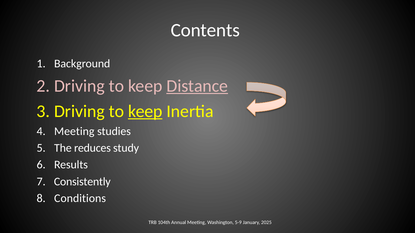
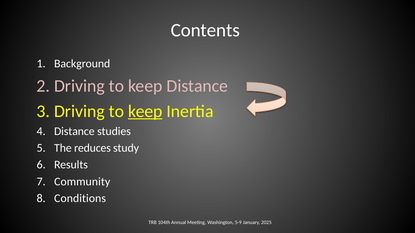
Distance at (197, 86) underline: present -> none
Meeting at (74, 131): Meeting -> Distance
Consistently: Consistently -> Community
